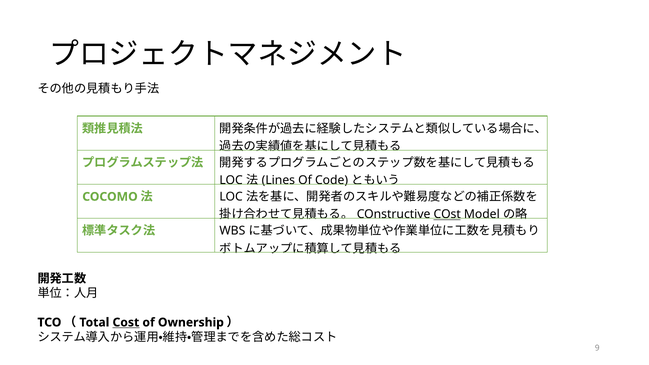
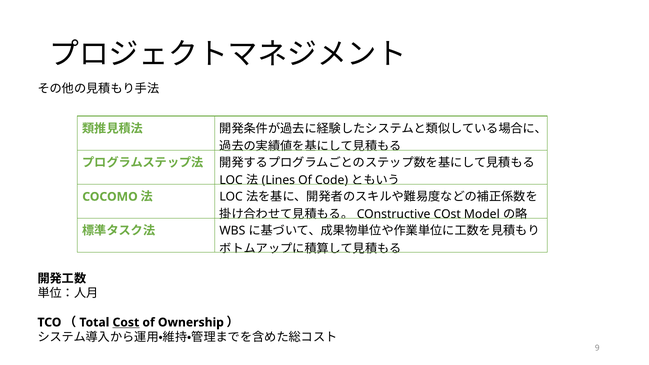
COst at (447, 214) underline: present -> none
